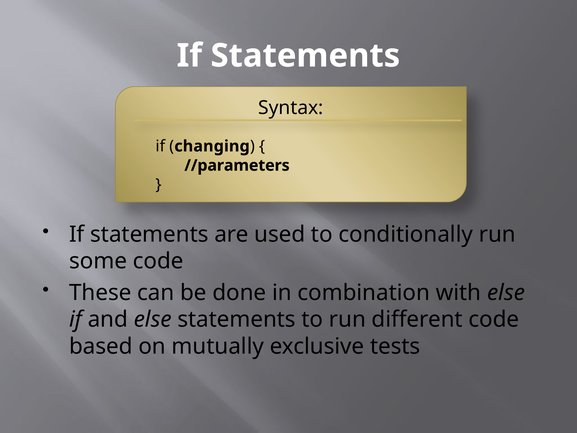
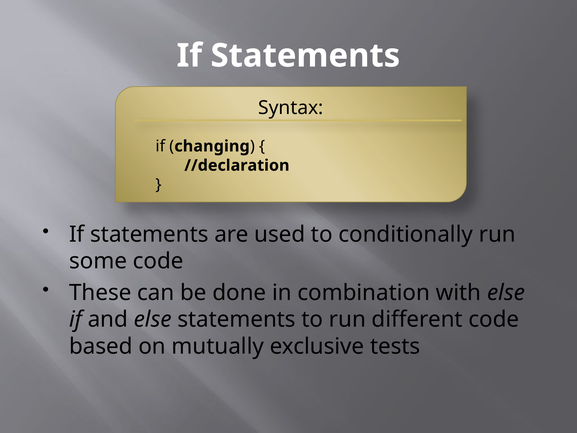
//parameters: //parameters -> //declaration
